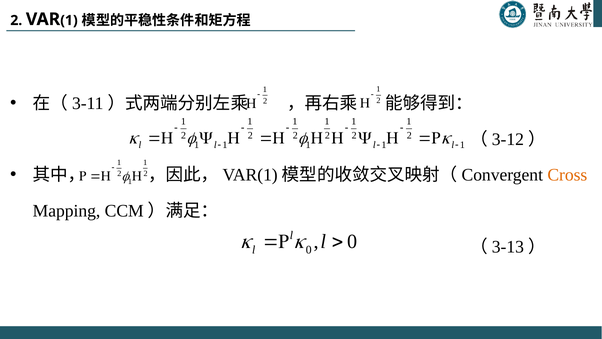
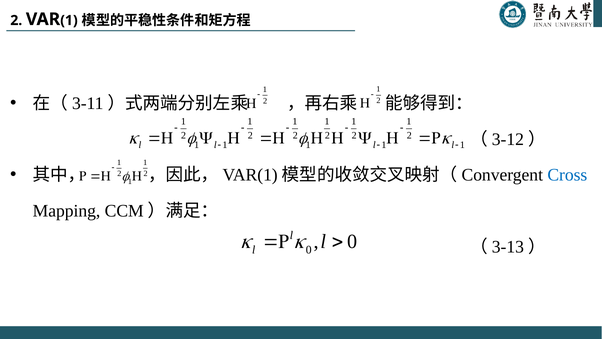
Cross colour: orange -> blue
